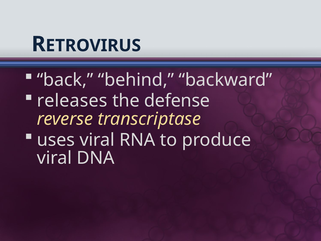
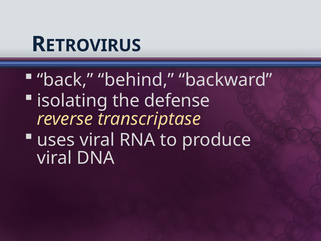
releases: releases -> isolating
